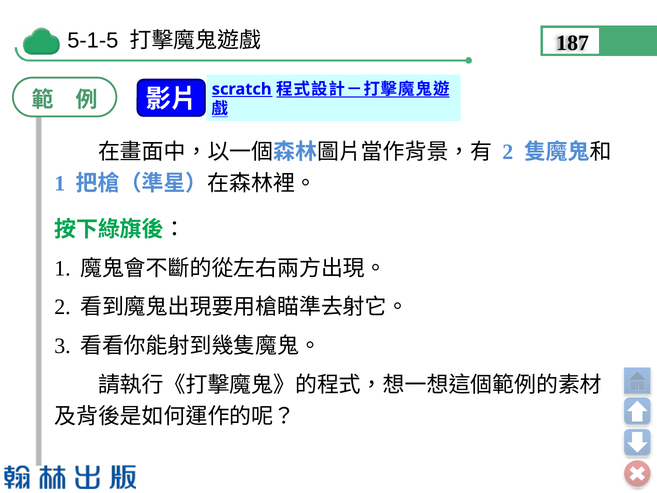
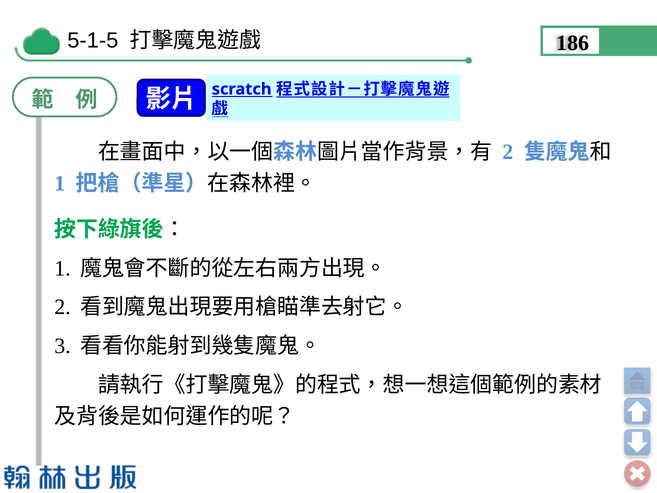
187: 187 -> 186
